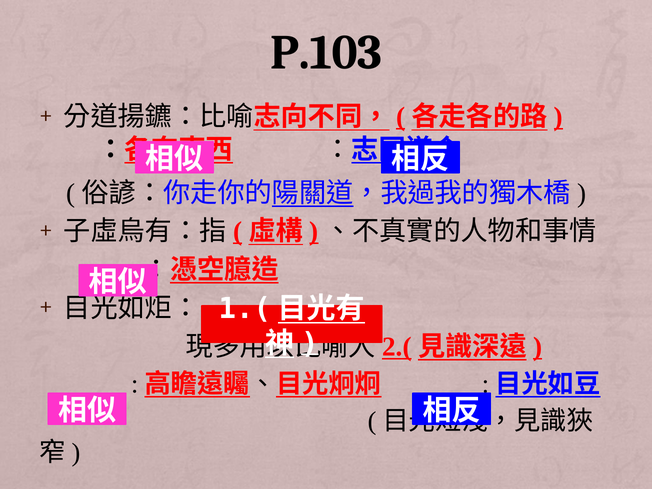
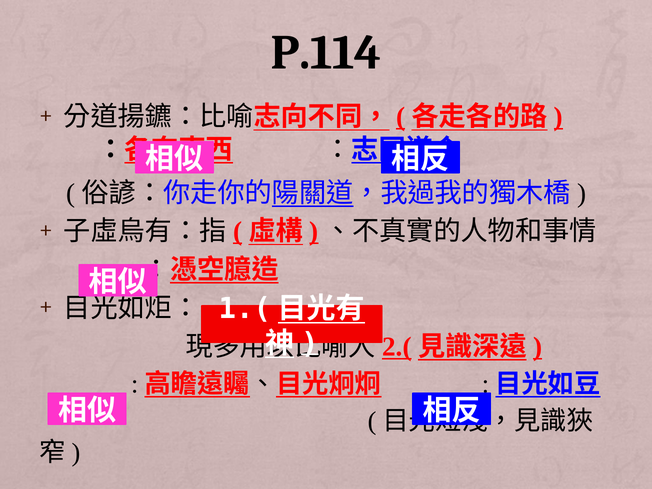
P.103: P.103 -> P.114
